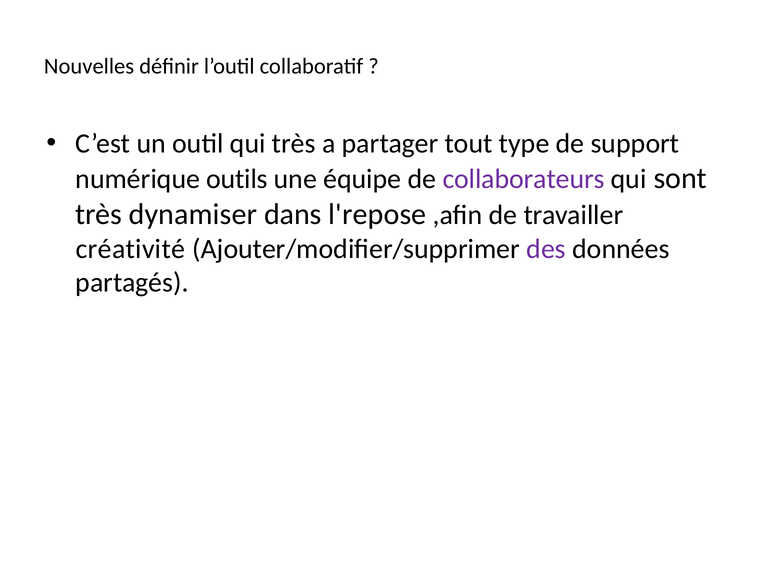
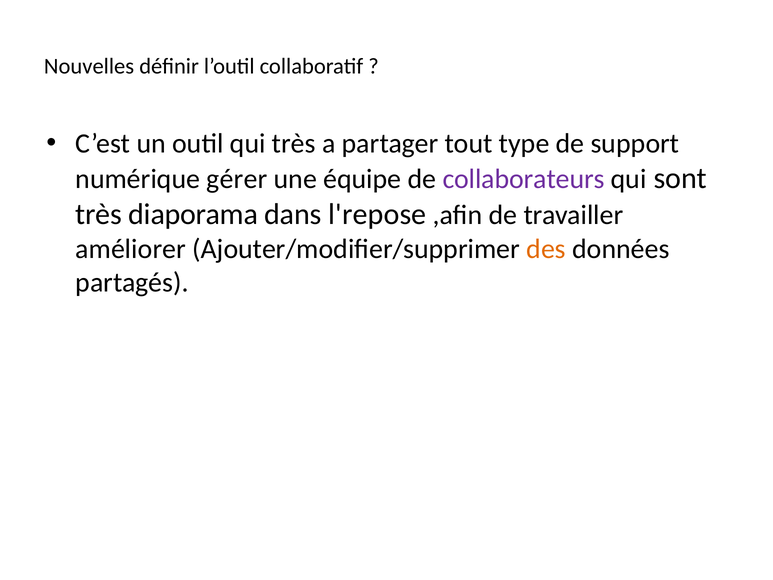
outils: outils -> gérer
dynamiser: dynamiser -> diaporama
créativité: créativité -> améliorer
des colour: purple -> orange
